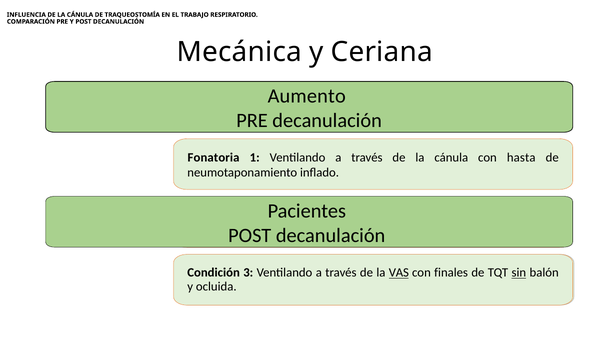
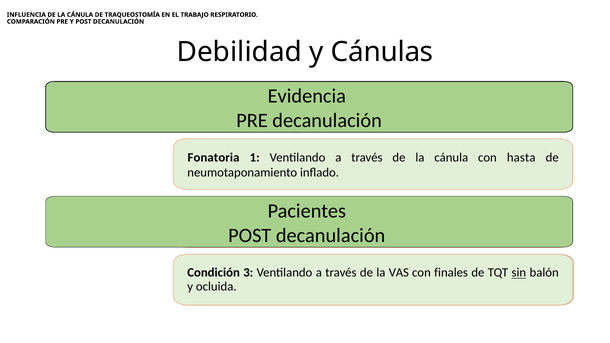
Mecánica: Mecánica -> Debilidad
Ceriana: Ceriana -> Cánulas
Aumento: Aumento -> Evidencia
VAS at (399, 273) underline: present -> none
